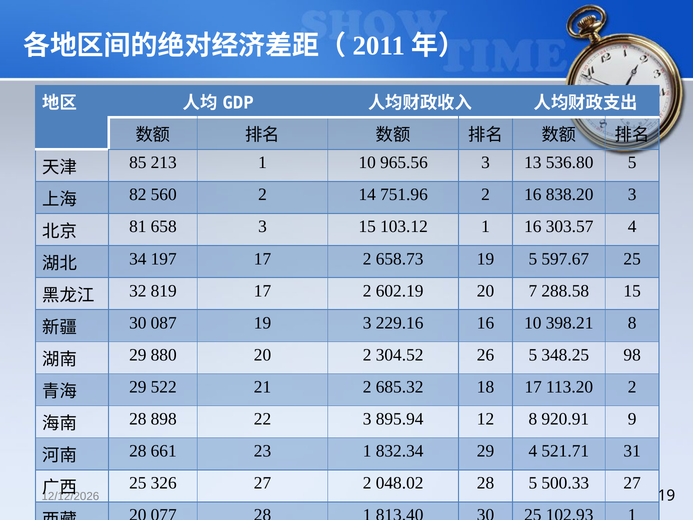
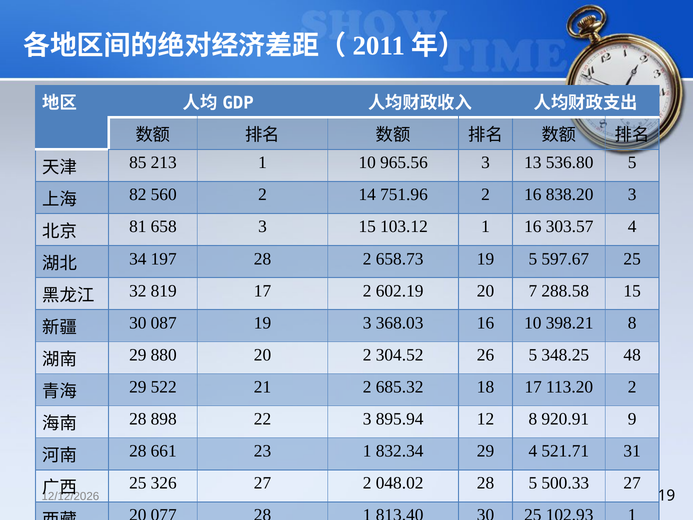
197 17: 17 -> 28
229.16: 229.16 -> 368.03
98: 98 -> 48
